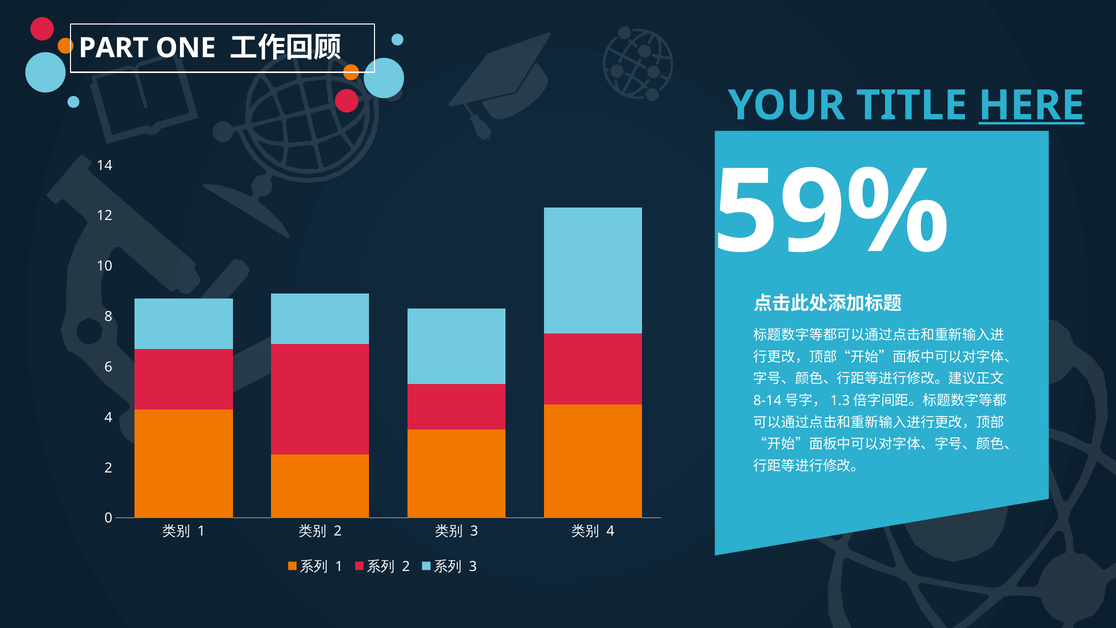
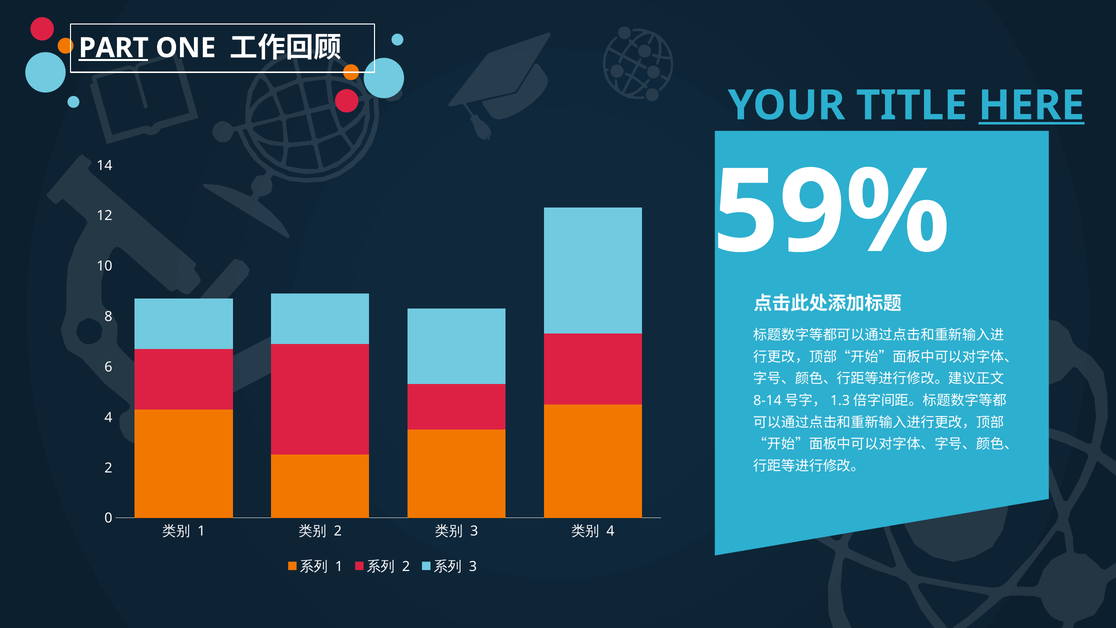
PART underline: none -> present
